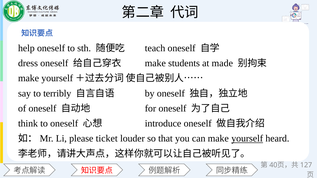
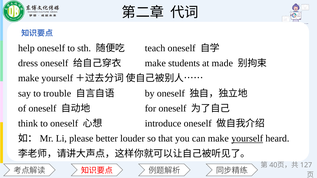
terribly: terribly -> trouble
ticket: ticket -> better
